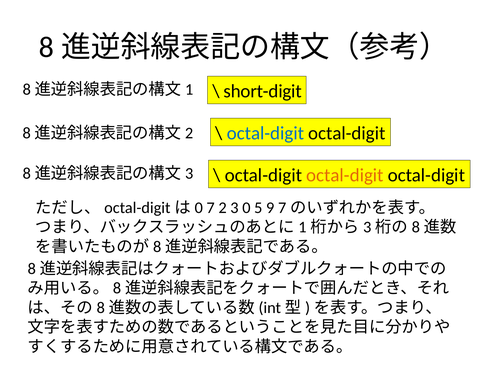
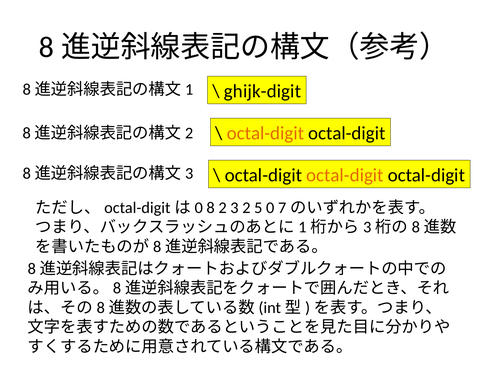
short-digit: short-digit -> ghijk-digit
octal-digit at (265, 133) colour: blue -> orange
7: 7 -> 8
3 0: 0 -> 2
9: 9 -> 0
